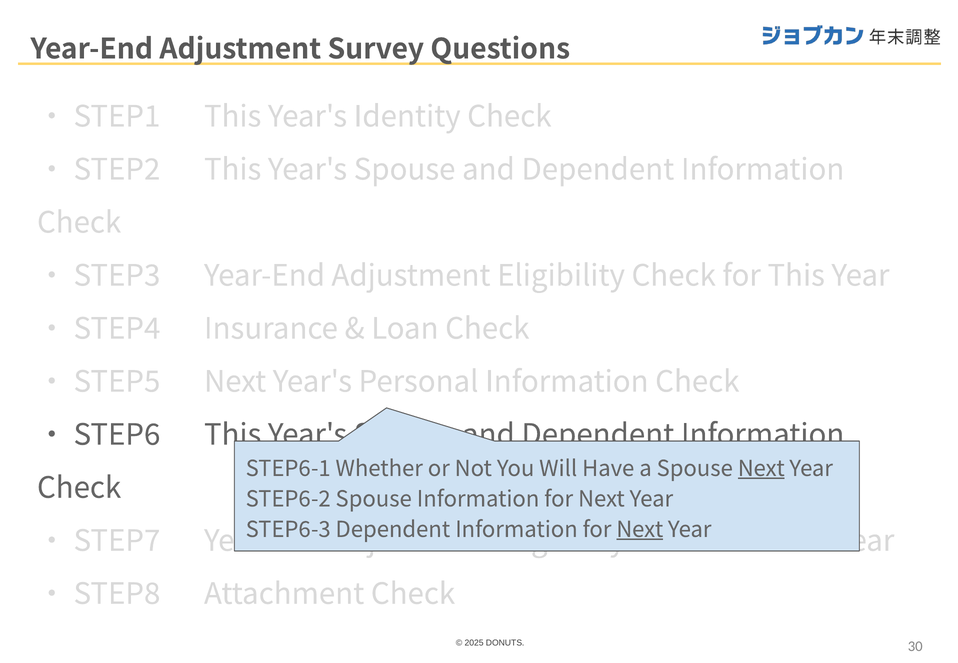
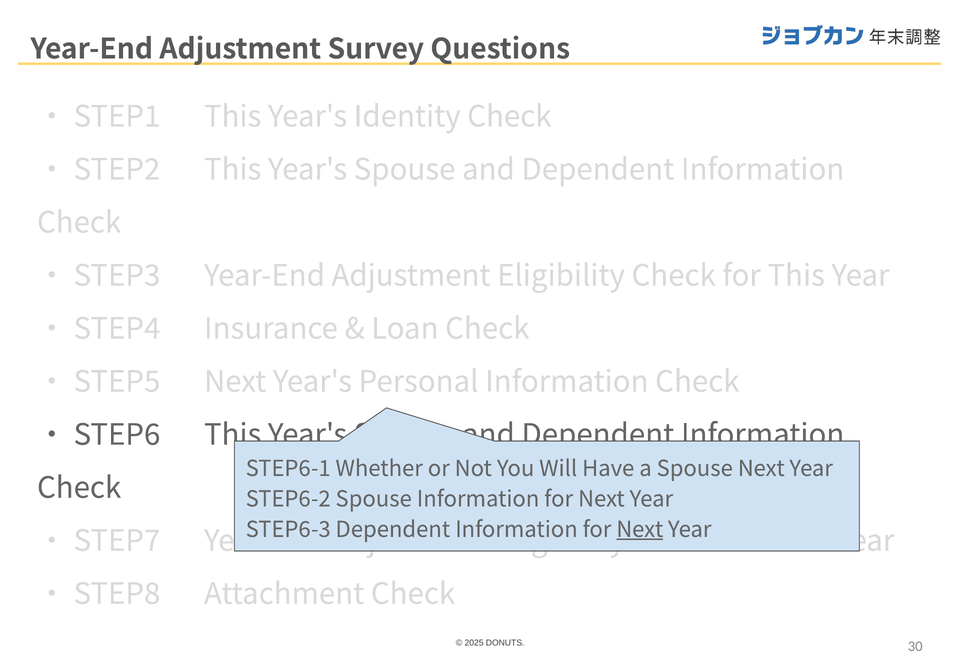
Next at (761, 469) underline: present -> none
